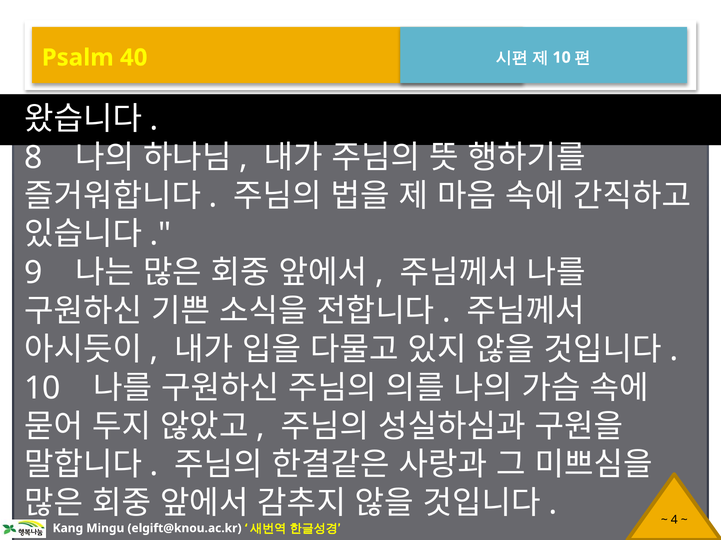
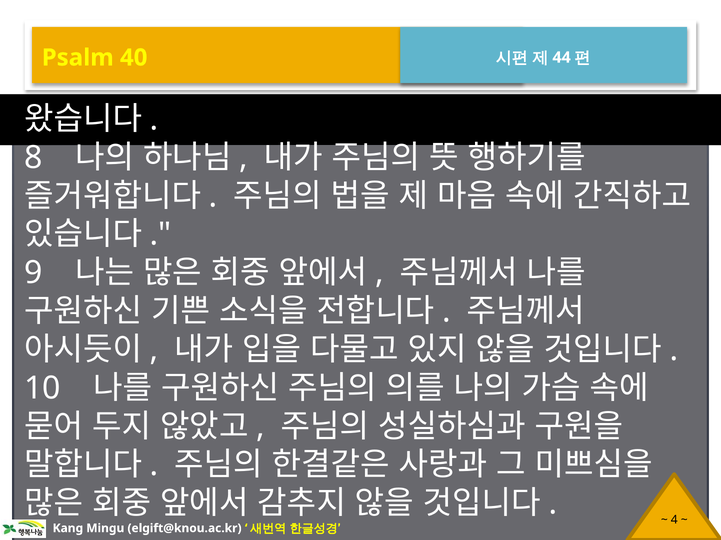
10 at (562, 58): 10 -> 44
